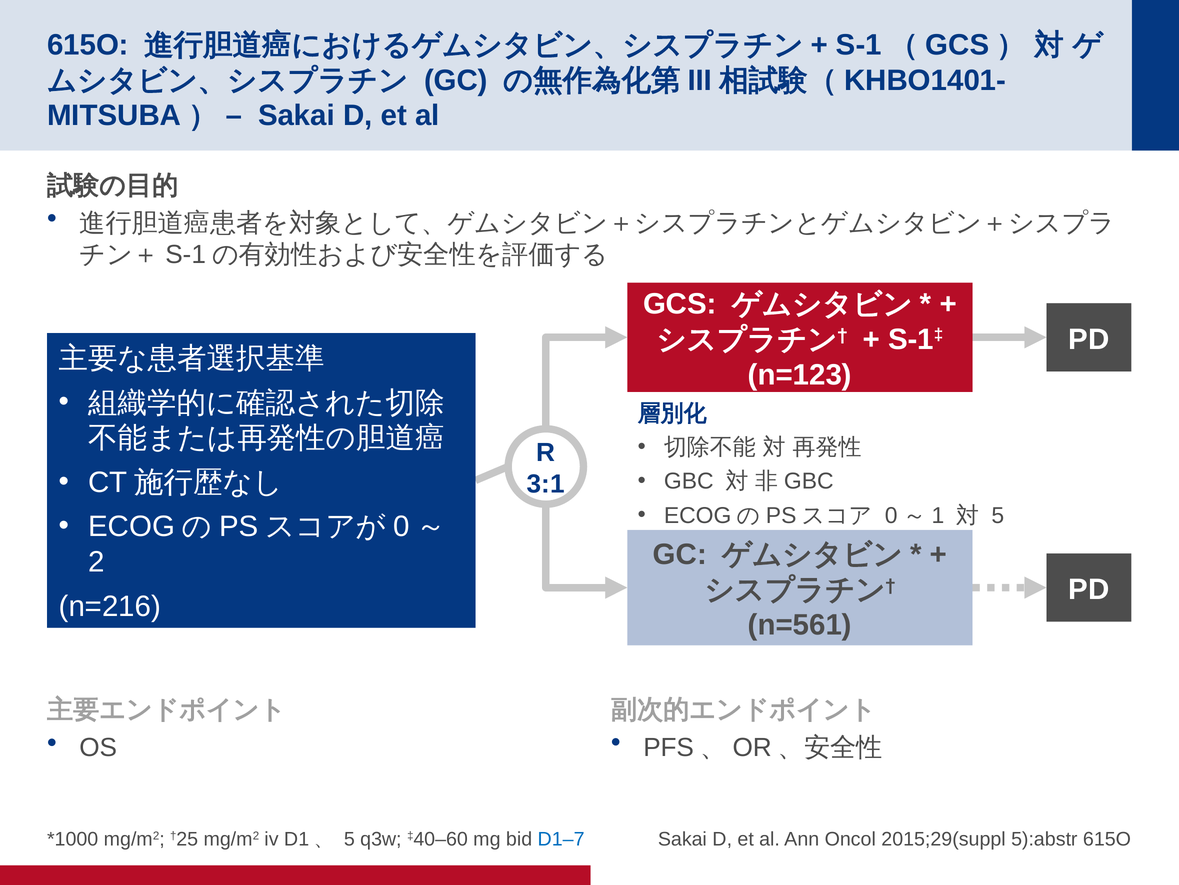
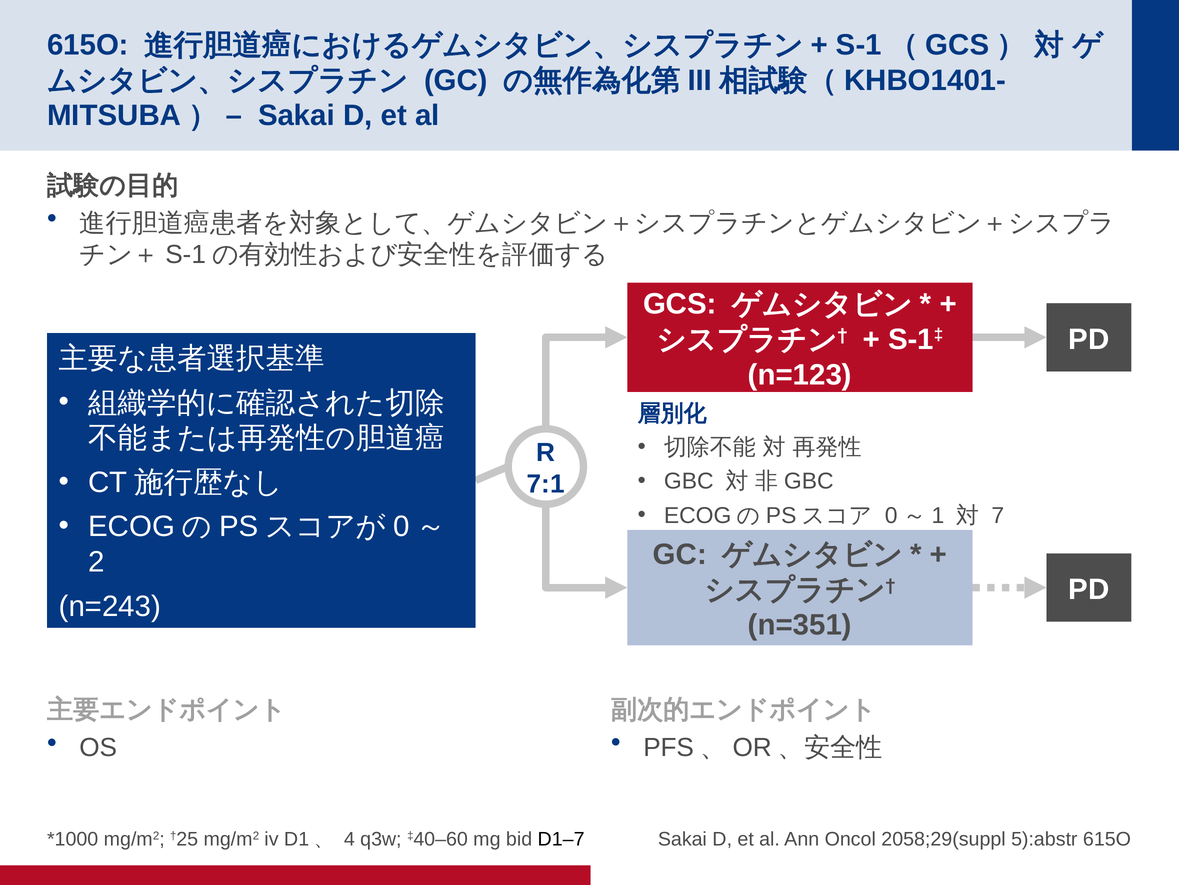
3:1: 3:1 -> 7:1
5 at (998, 515): 5 -> 7
n=216: n=216 -> n=243
n=561: n=561 -> n=351
D1、 5: 5 -> 4
D1–7 colour: blue -> black
2015;29(suppl: 2015;29(suppl -> 2058;29(suppl
